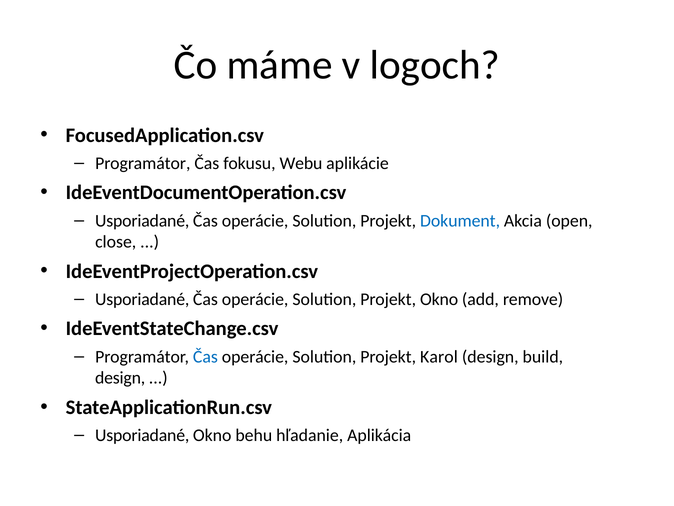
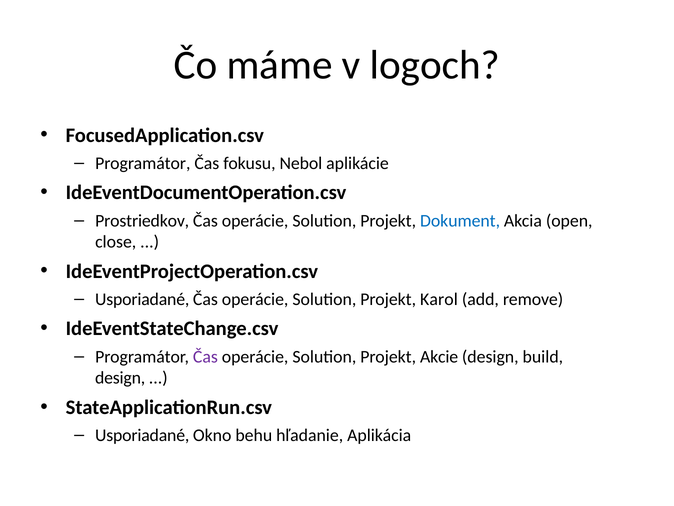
Webu: Webu -> Nebol
Usporiadané at (142, 220): Usporiadané -> Prostriedkov
Projekt Okno: Okno -> Karol
Čas at (205, 356) colour: blue -> purple
Karol: Karol -> Akcie
